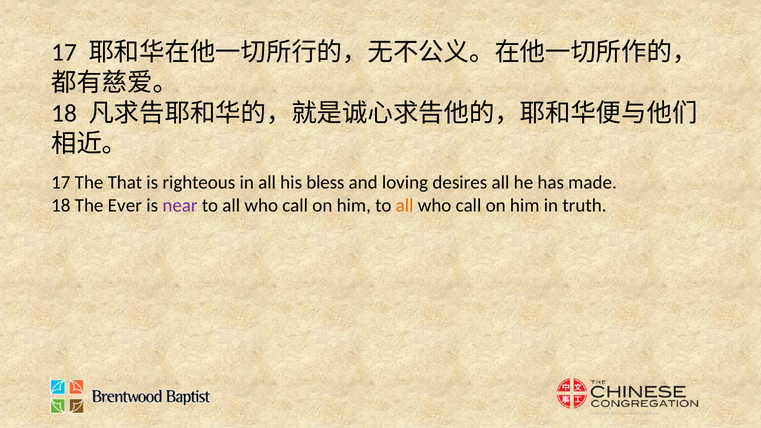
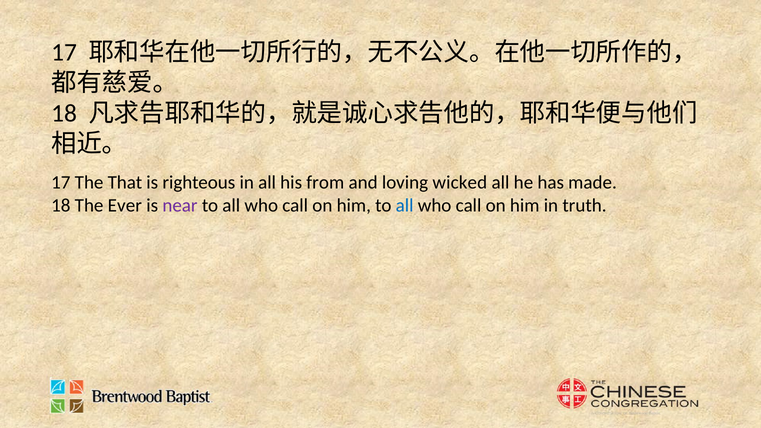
bless: bless -> from
desires: desires -> wicked
all at (405, 206) colour: orange -> blue
